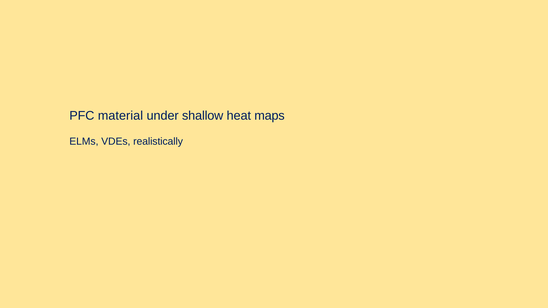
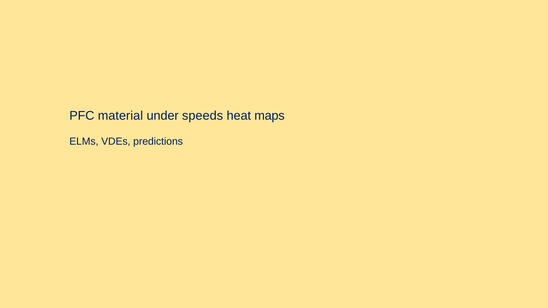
shallow: shallow -> speeds
realistically: realistically -> predictions
